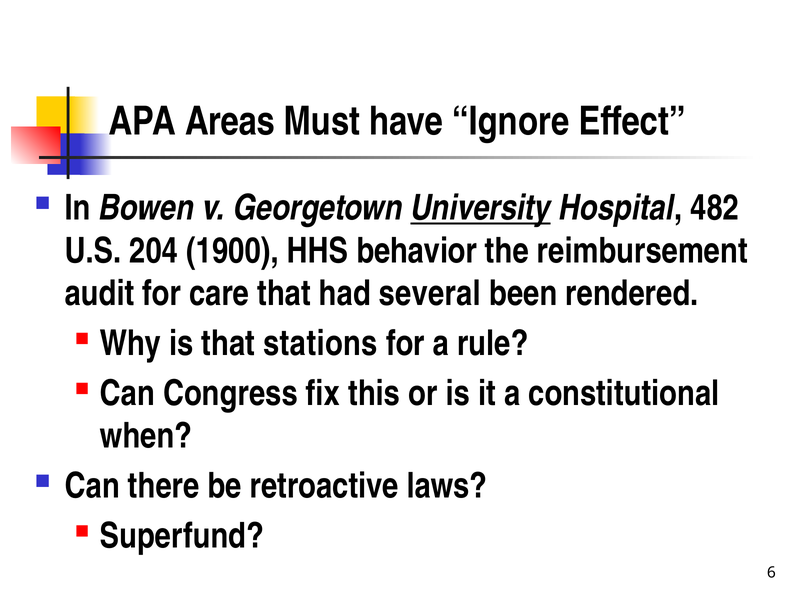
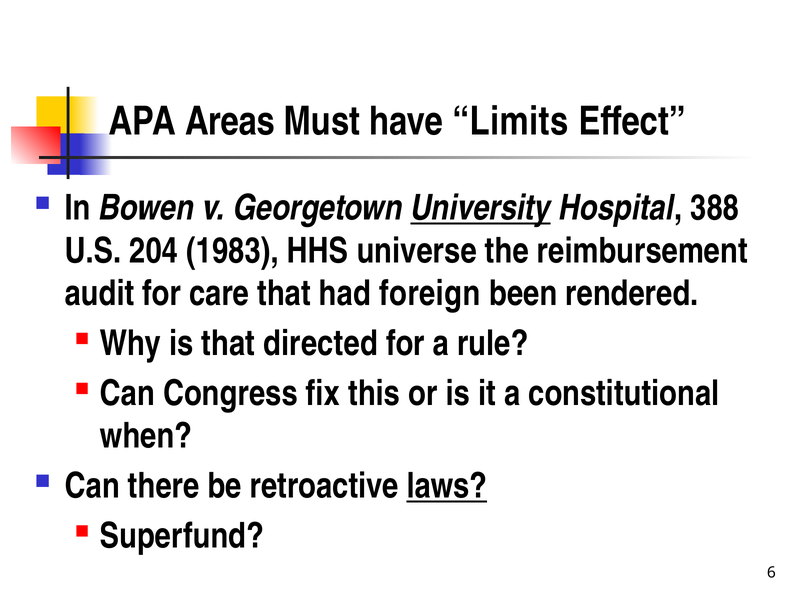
Ignore: Ignore -> Limits
482: 482 -> 388
1900: 1900 -> 1983
behavior: behavior -> universe
several: several -> foreign
stations: stations -> directed
laws underline: none -> present
